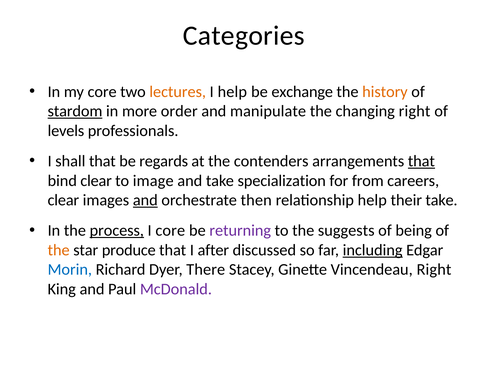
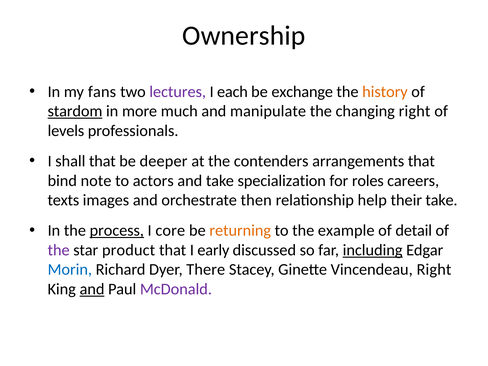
Categories: Categories -> Ownership
my core: core -> fans
lectures colour: orange -> purple
I help: help -> each
order: order -> much
regards: regards -> deeper
that at (421, 161) underline: present -> none
bind clear: clear -> note
image: image -> actors
from: from -> roles
clear at (63, 200): clear -> texts
and at (145, 200) underline: present -> none
returning colour: purple -> orange
suggests: suggests -> example
being: being -> detail
the at (59, 250) colour: orange -> purple
produce: produce -> product
after: after -> early
and at (92, 289) underline: none -> present
